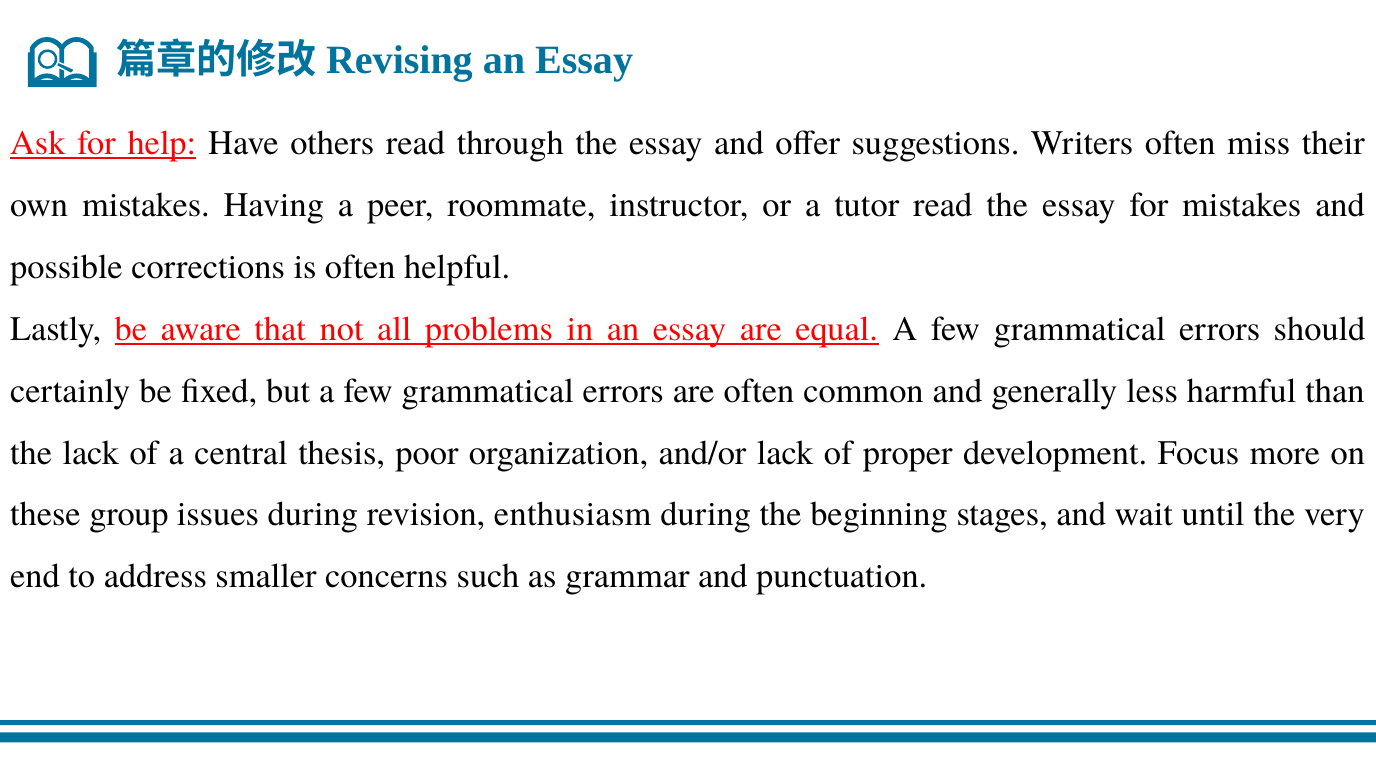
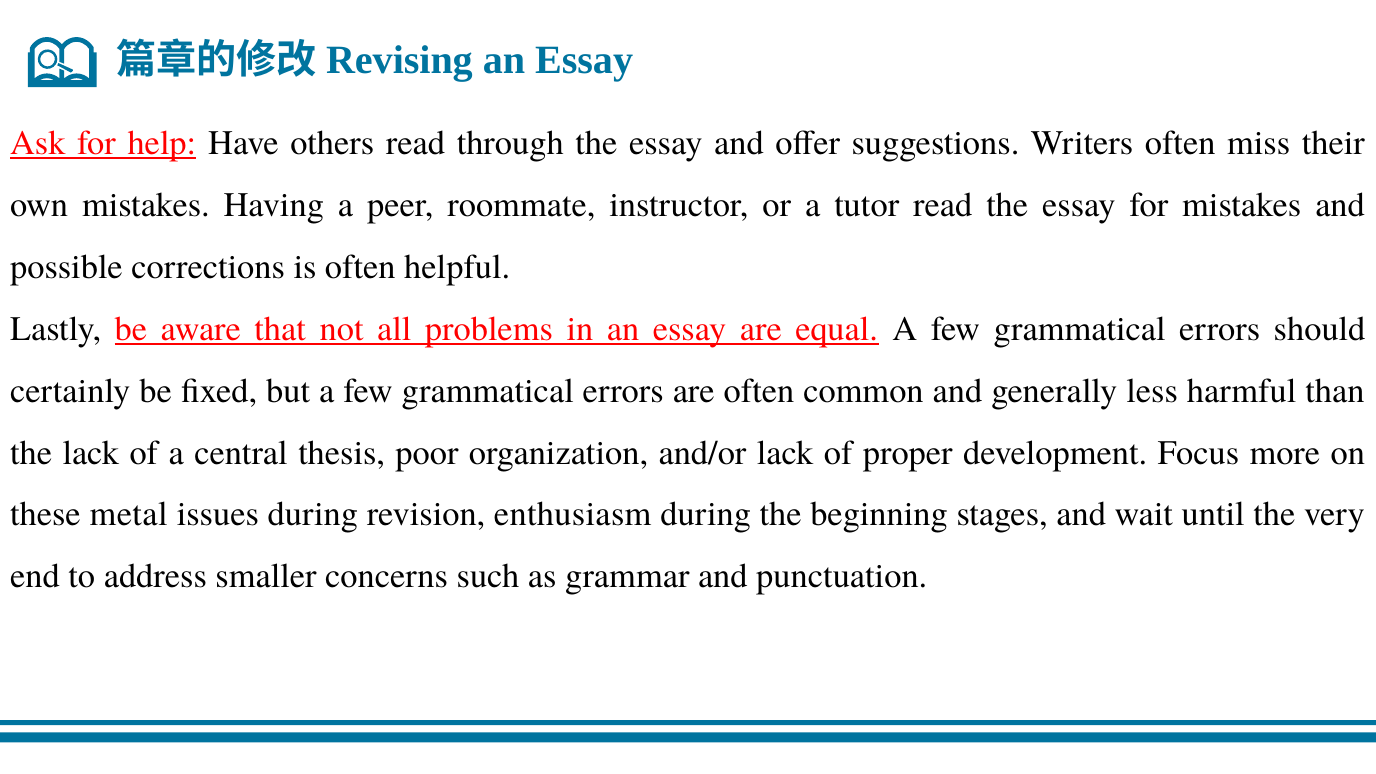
group: group -> metal
